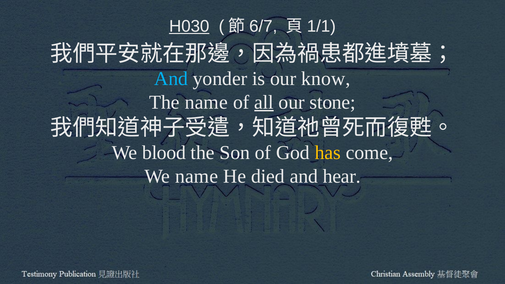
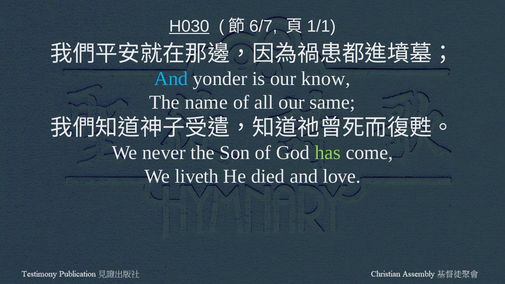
all underline: present -> none
stone: stone -> same
blood: blood -> never
has colour: yellow -> light green
We name: name -> liveth
hear: hear -> love
